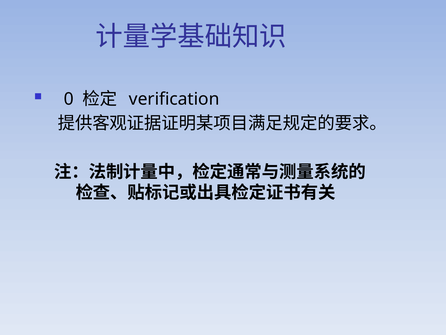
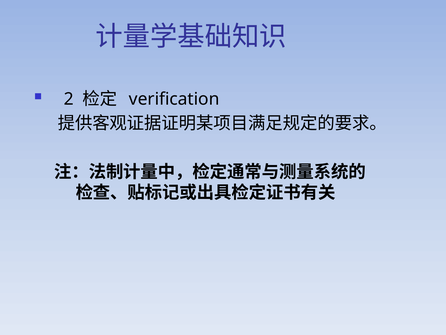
0: 0 -> 2
